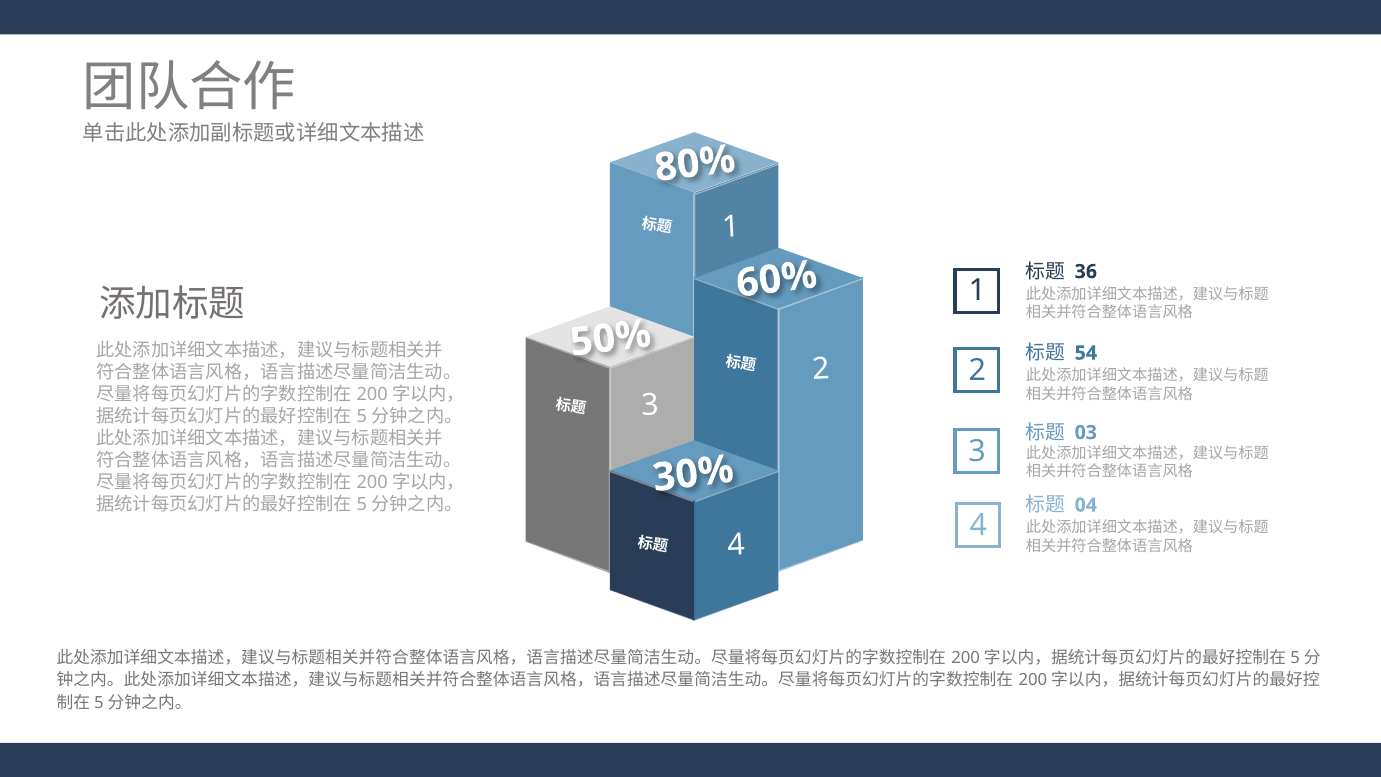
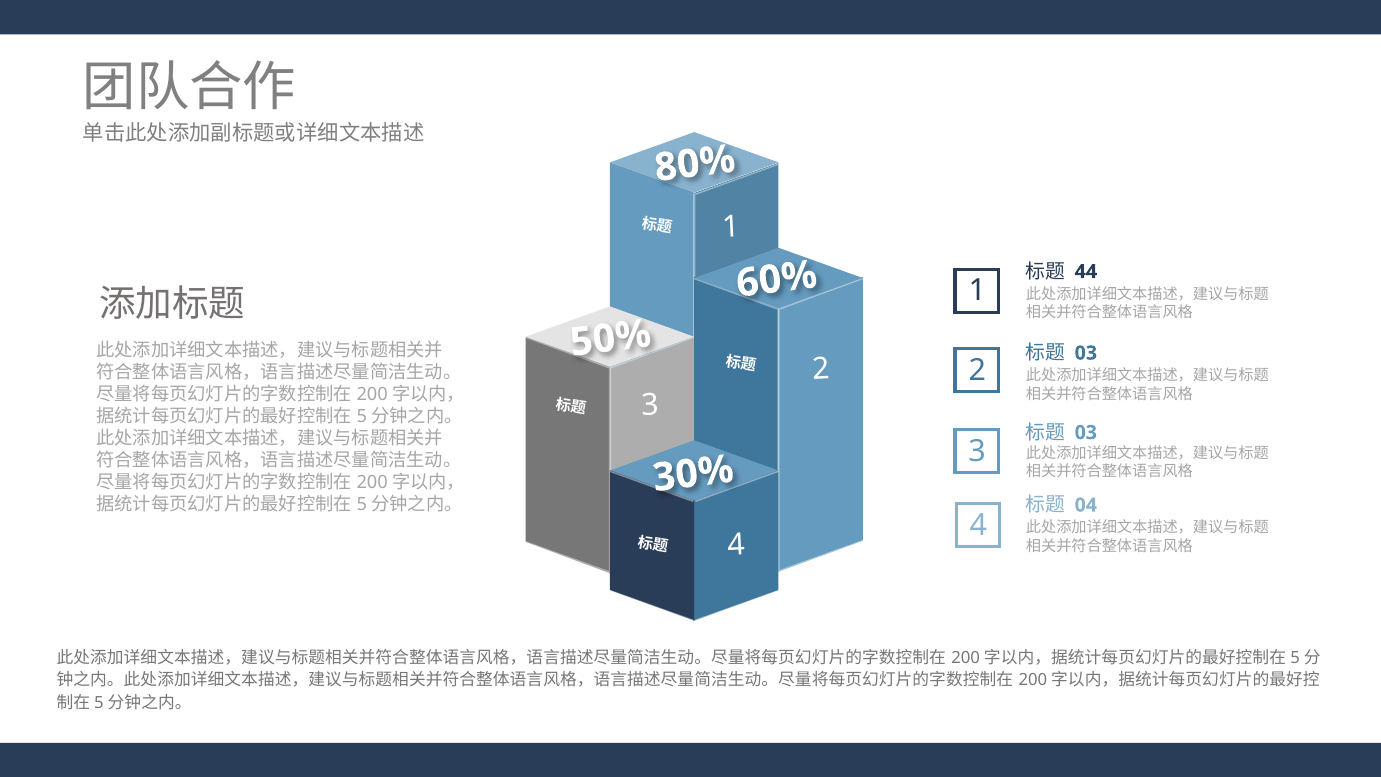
36: 36 -> 44
54 at (1086, 353): 54 -> 03
